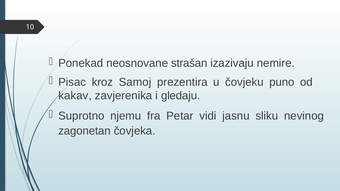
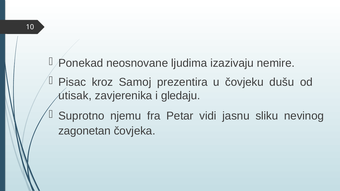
strašan: strašan -> ljudima
puno: puno -> dušu
kakav: kakav -> utisak
